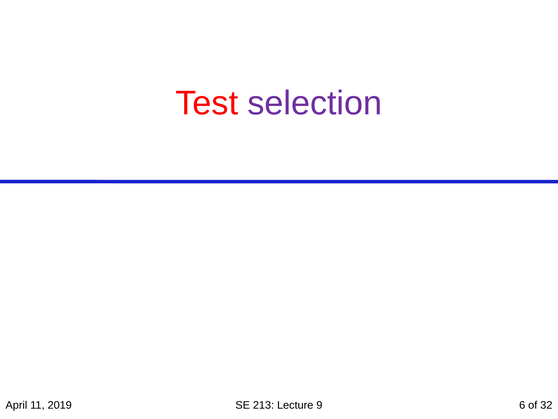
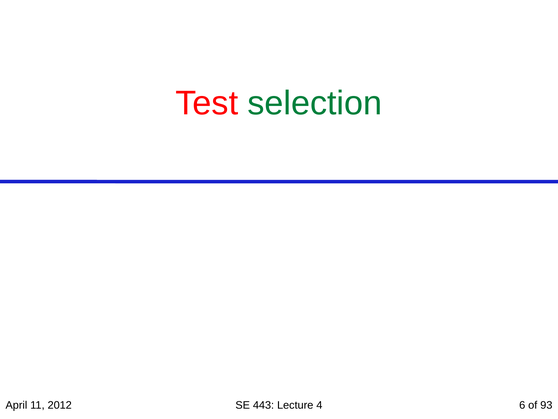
selection colour: purple -> green
2019: 2019 -> 2012
213: 213 -> 443
9: 9 -> 4
32: 32 -> 93
